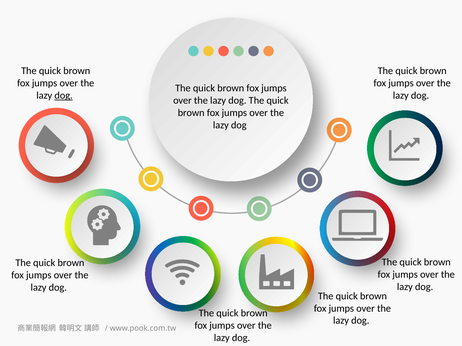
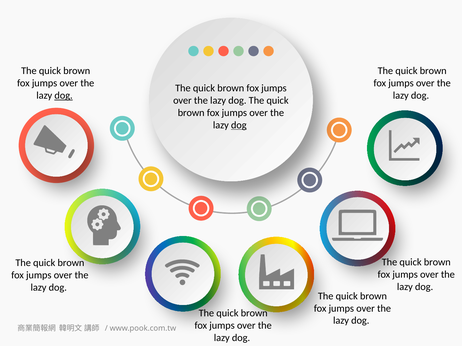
dog at (239, 125) underline: none -> present
